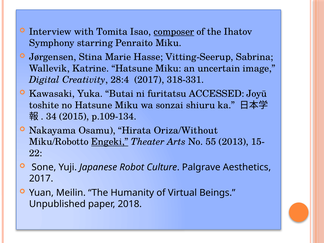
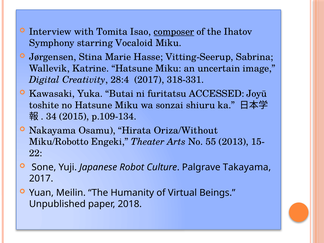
Penraito: Penraito -> Vocaloid
Engeki underline: present -> none
Aesthetics: Aesthetics -> Takayama
